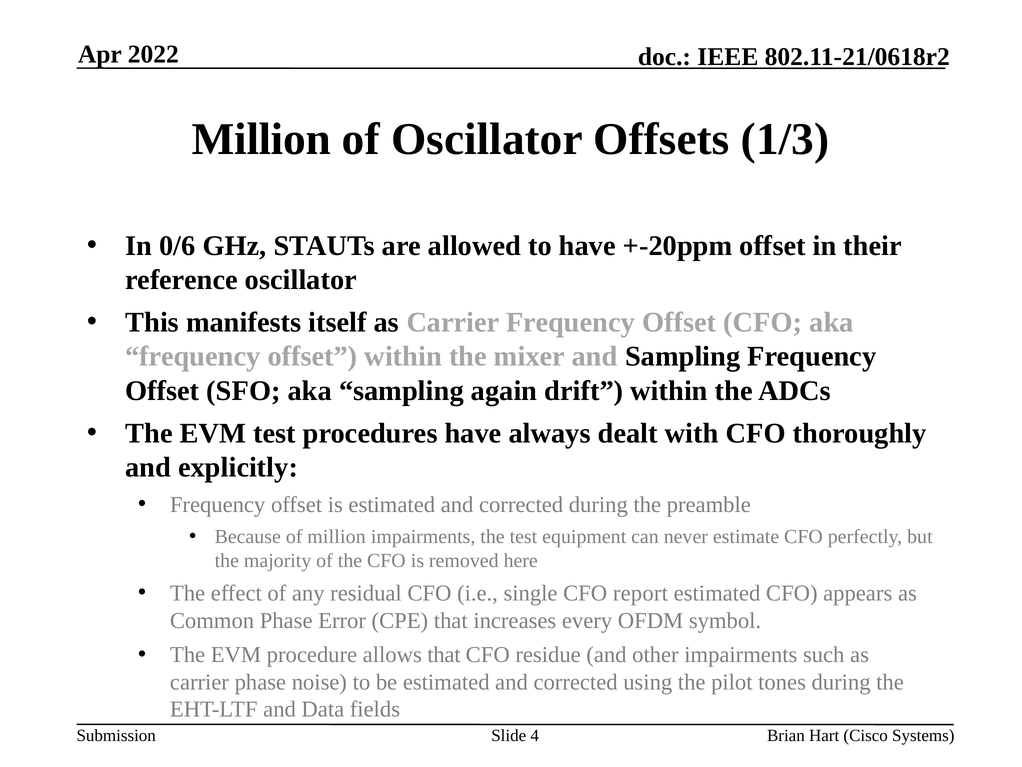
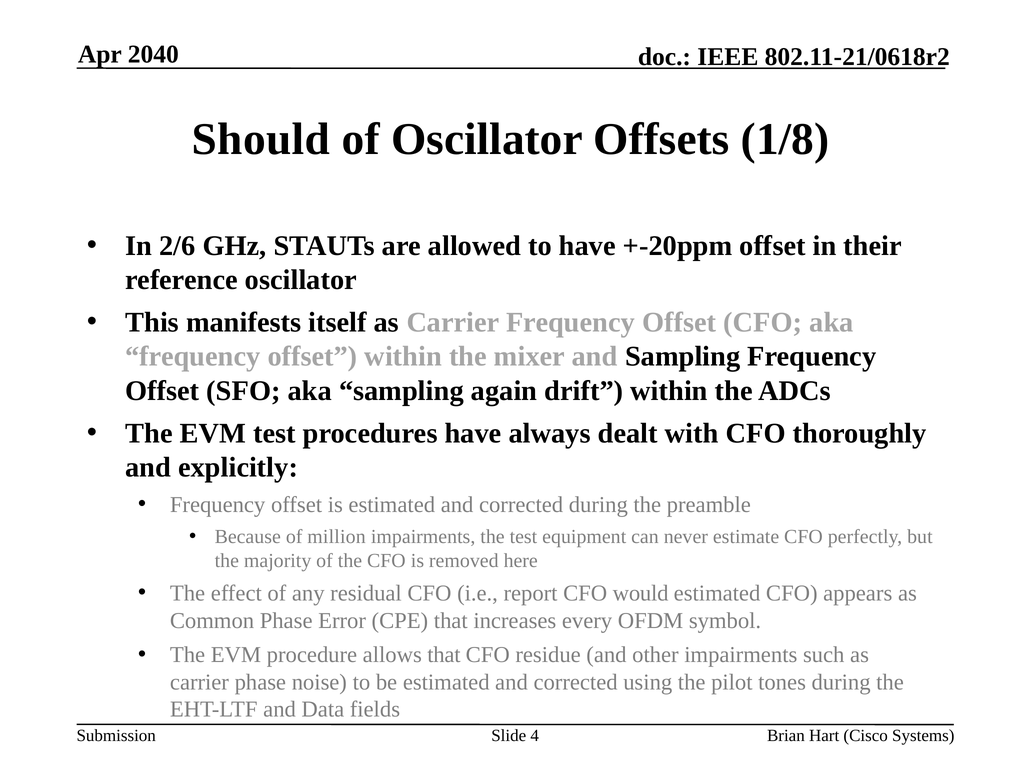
2022: 2022 -> 2040
Million at (261, 139): Million -> Should
1/3: 1/3 -> 1/8
0/6: 0/6 -> 2/6
single: single -> report
report: report -> would
